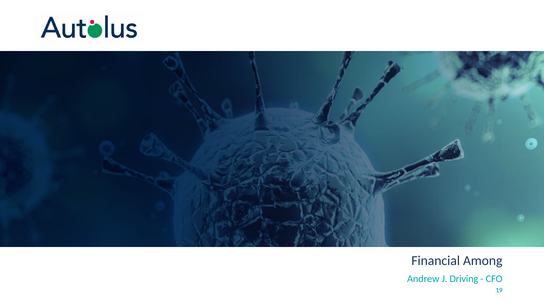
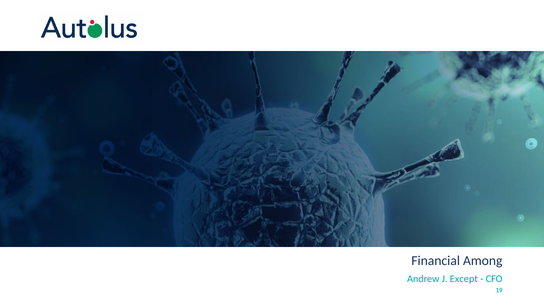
Driving: Driving -> Except
